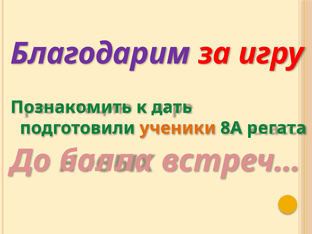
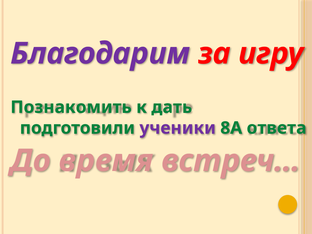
ученики colour: orange -> purple
регата: регата -> ответа
балла: балла -> время
